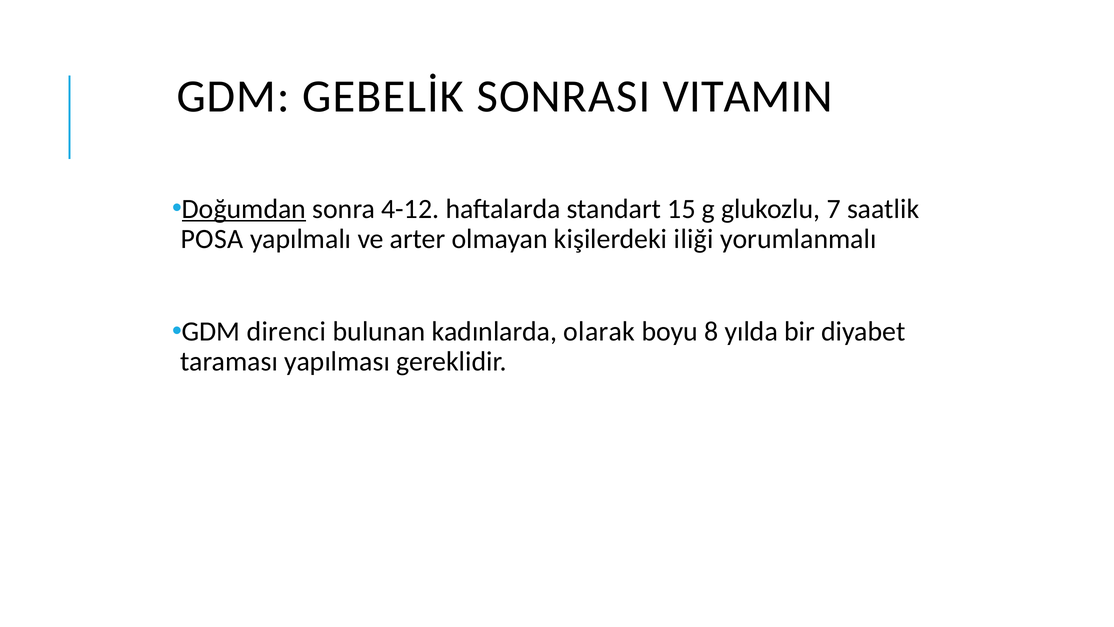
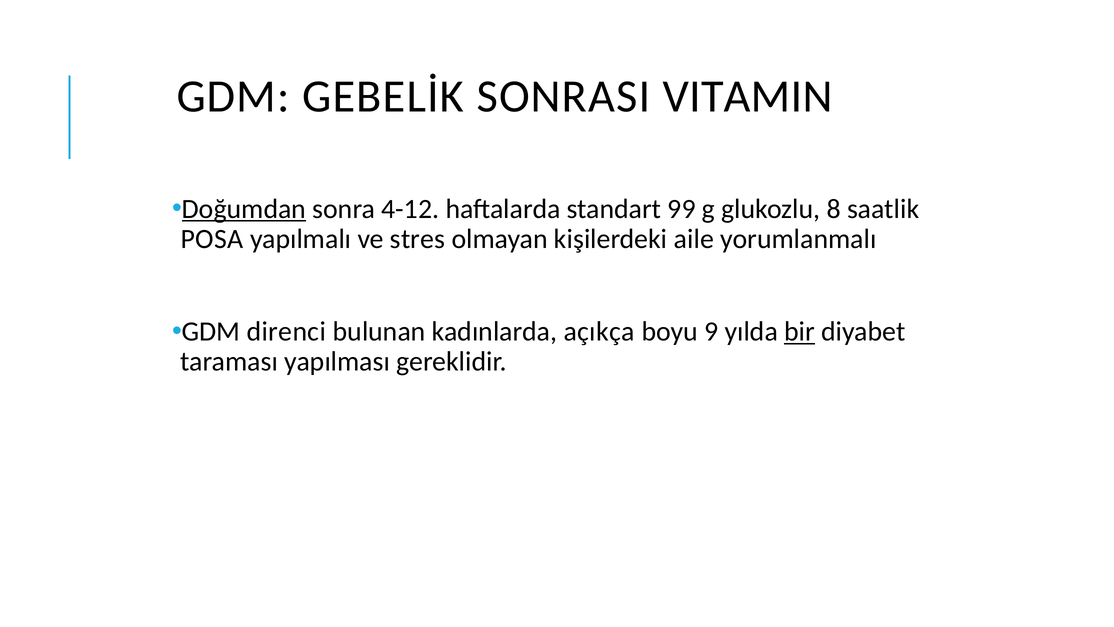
15: 15 -> 99
7: 7 -> 8
arter: arter -> stres
iliği: iliği -> aile
olarak: olarak -> açıkça
8: 8 -> 9
bir underline: none -> present
